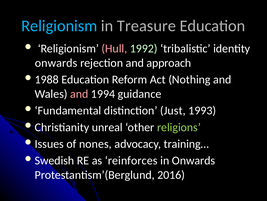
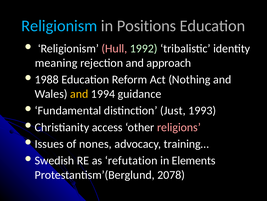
Treasure: Treasure -> Positions
onwards at (56, 63): onwards -> meaning
and at (79, 94) colour: pink -> yellow
unreal: unreal -> access
religions colour: light green -> pink
reinforces: reinforces -> refutation
in Onwards: Onwards -> Elements
2016: 2016 -> 2078
